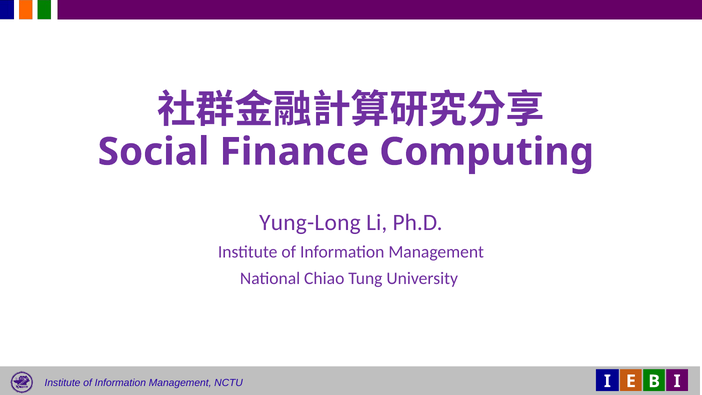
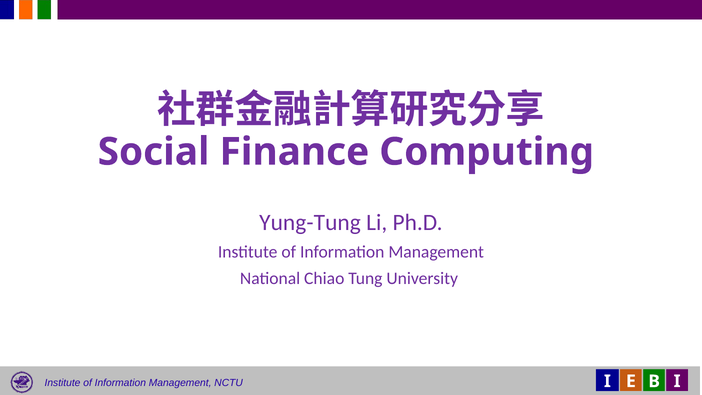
Yung-Long: Yung-Long -> Yung-Tung
